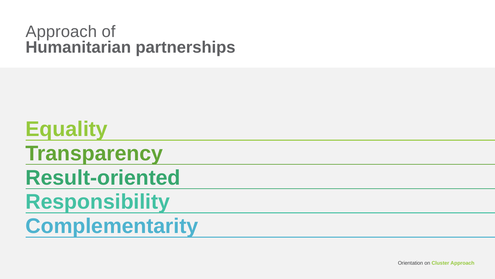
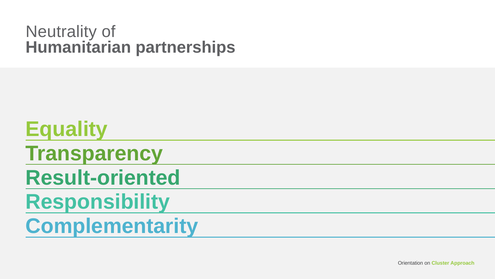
Approach at (61, 32): Approach -> Neutrality
